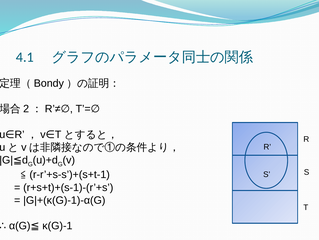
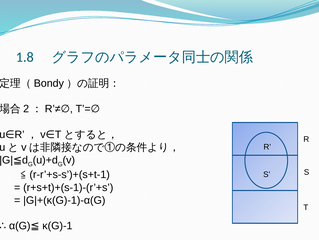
4.1: 4.1 -> 1.8
